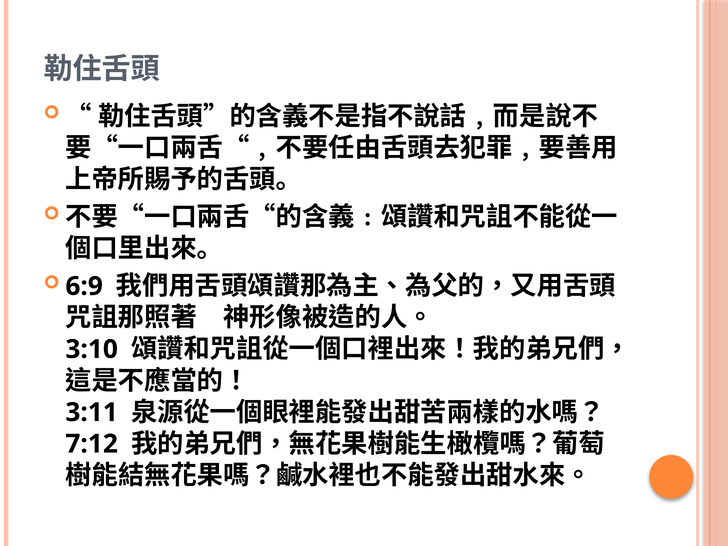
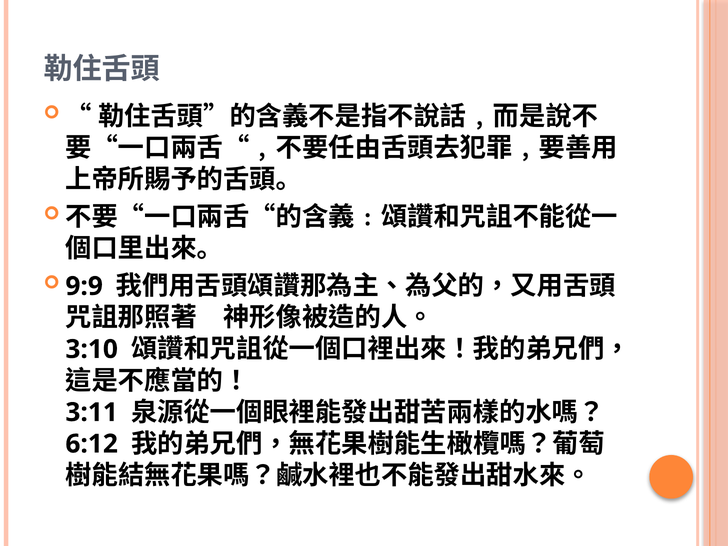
6:9: 6:9 -> 9:9
7:12: 7:12 -> 6:12
